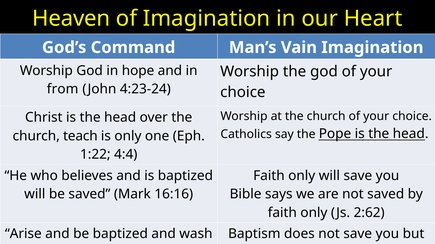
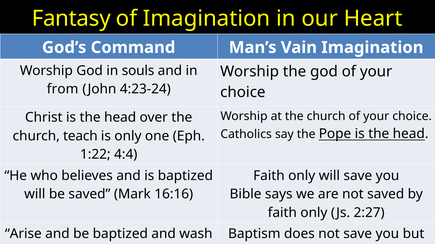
Heaven: Heaven -> Fantasy
hope: hope -> souls
2:62: 2:62 -> 2:27
